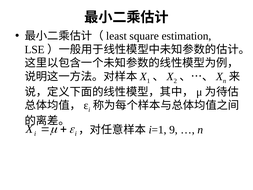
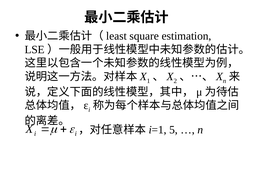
9: 9 -> 5
